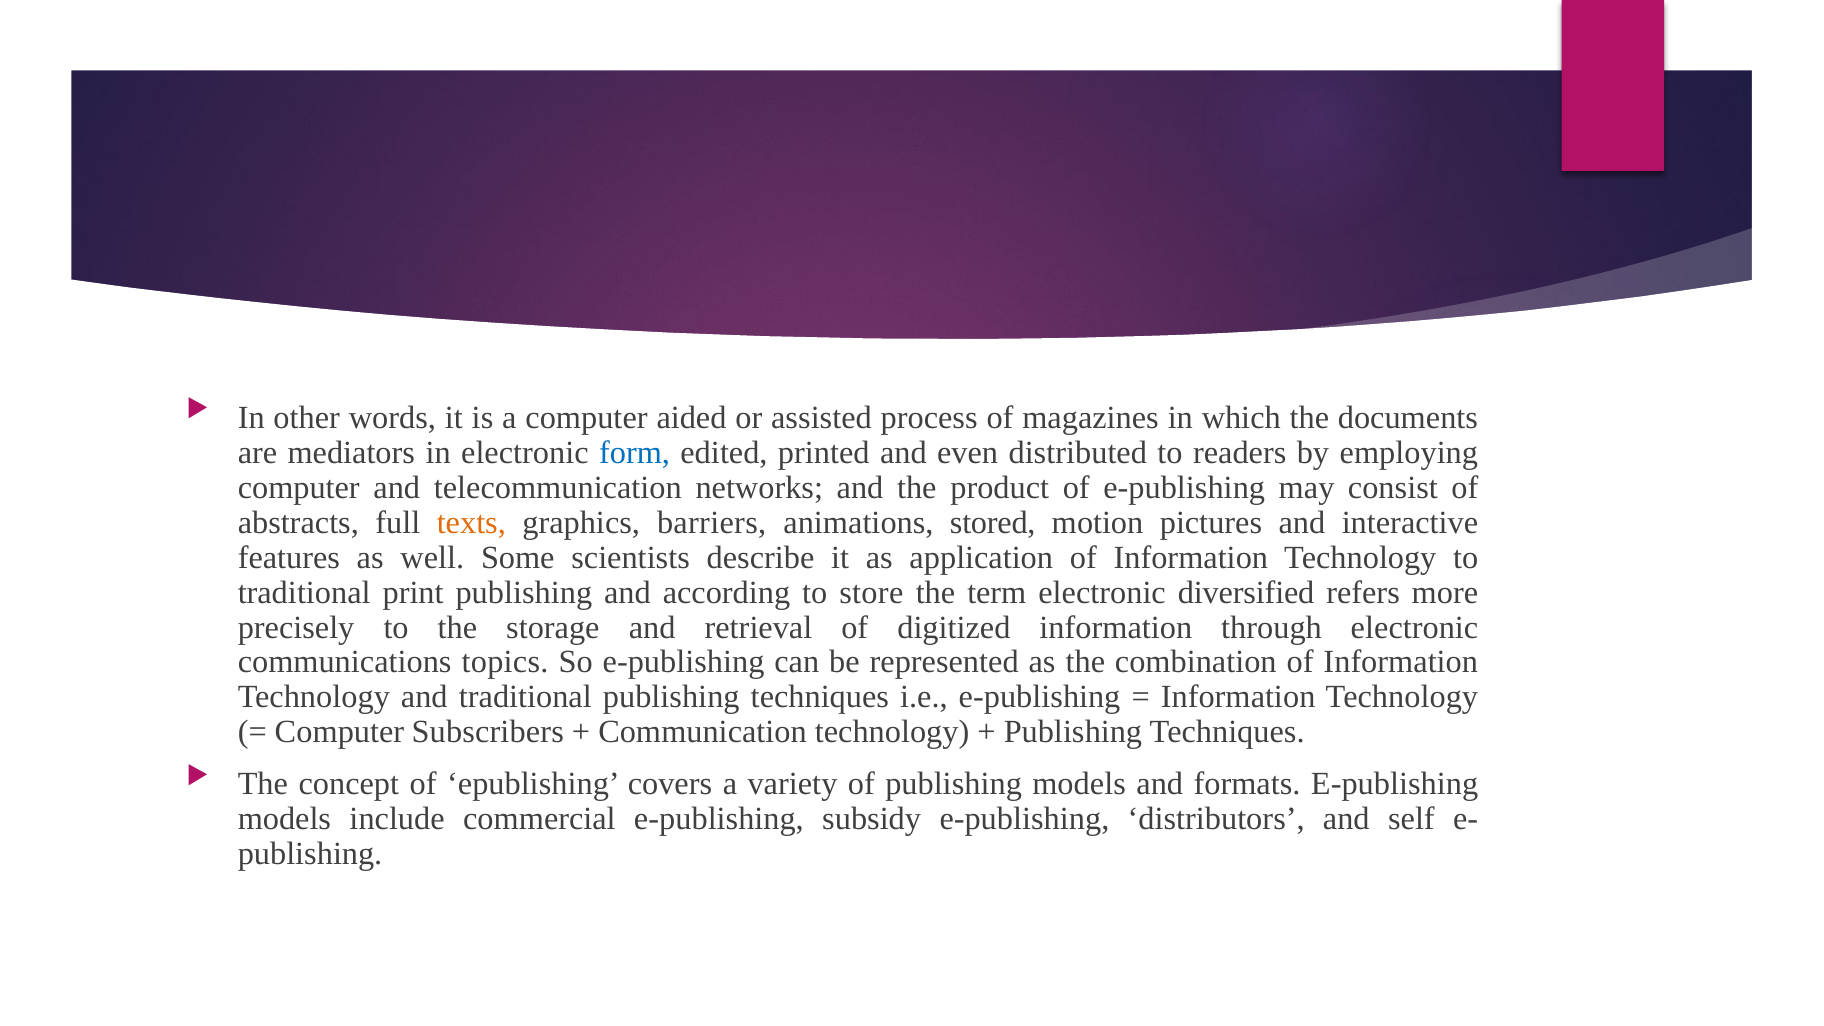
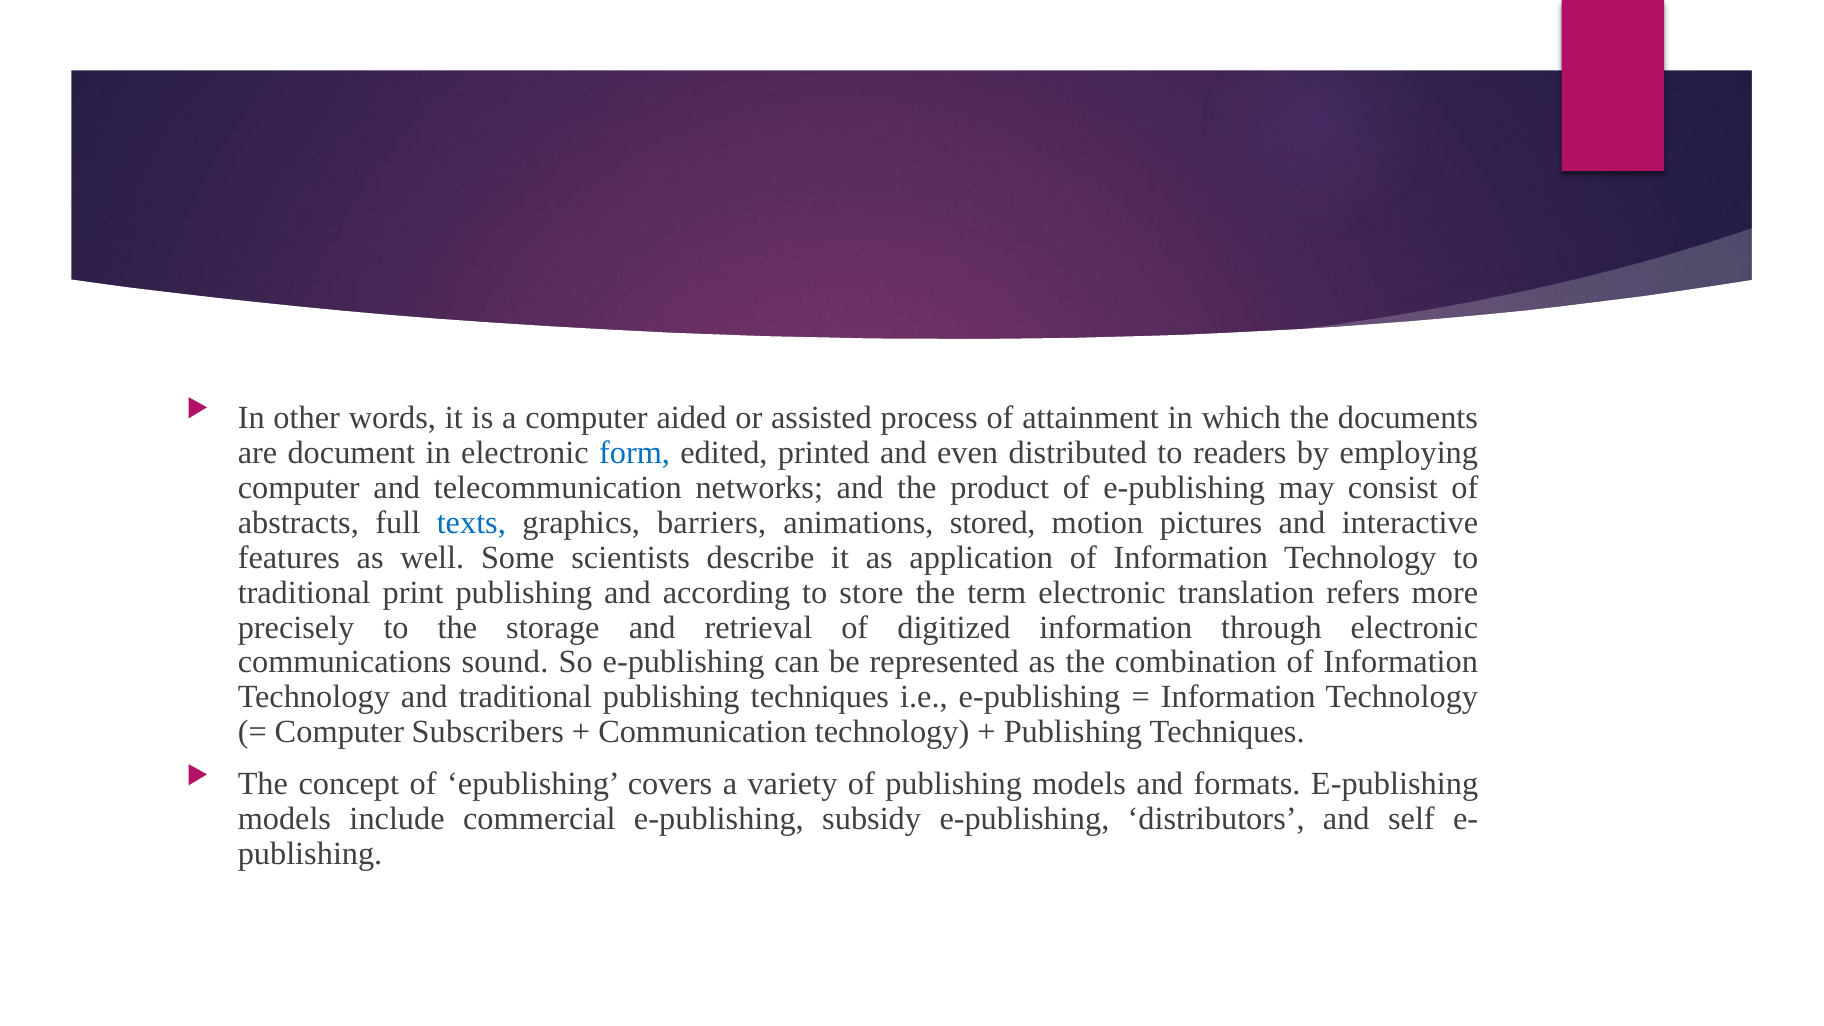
magazines: magazines -> attainment
mediators: mediators -> document
texts colour: orange -> blue
diversified: diversified -> translation
topics: topics -> sound
